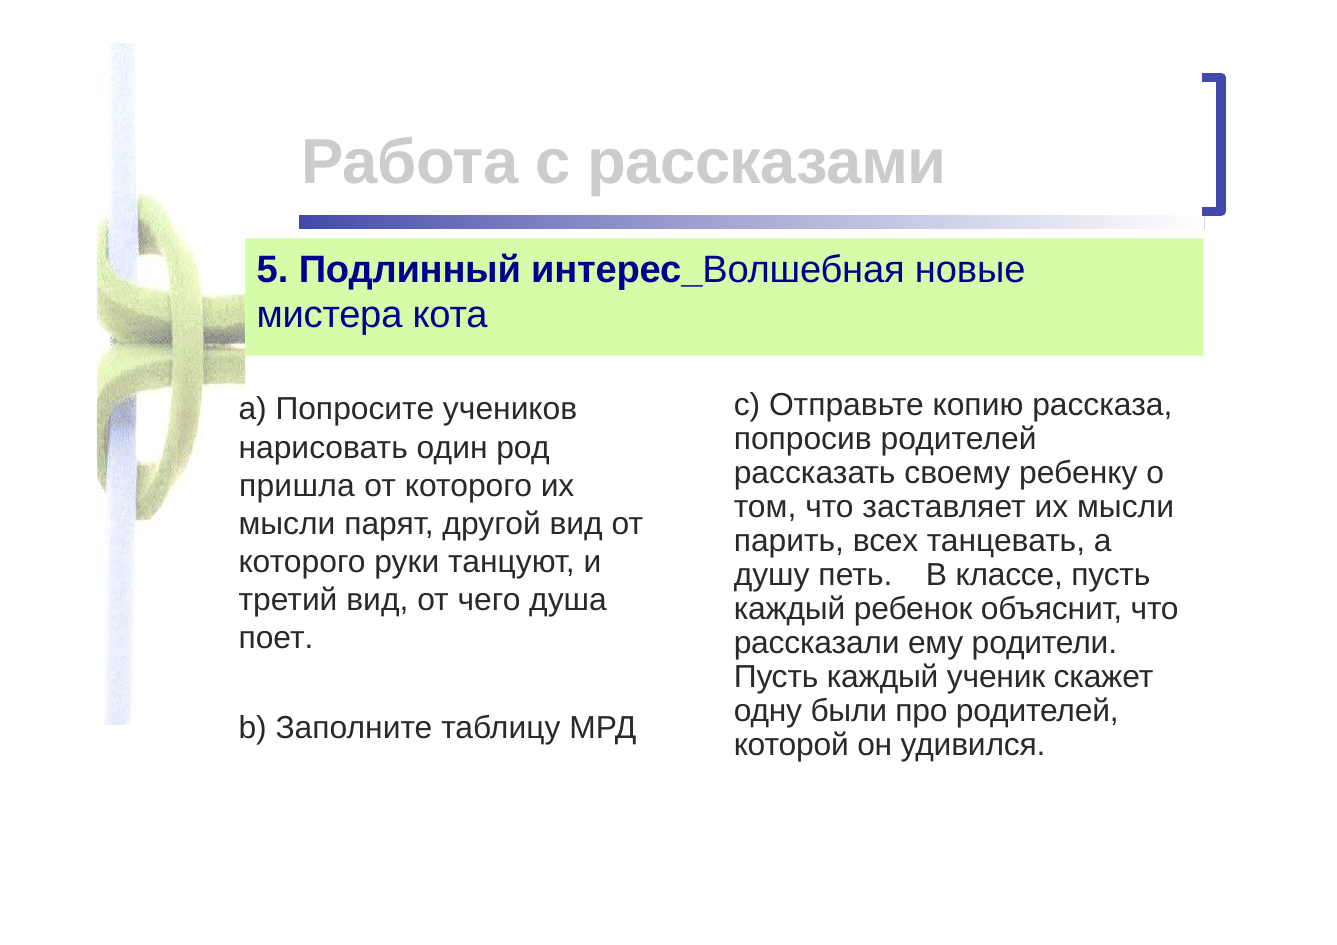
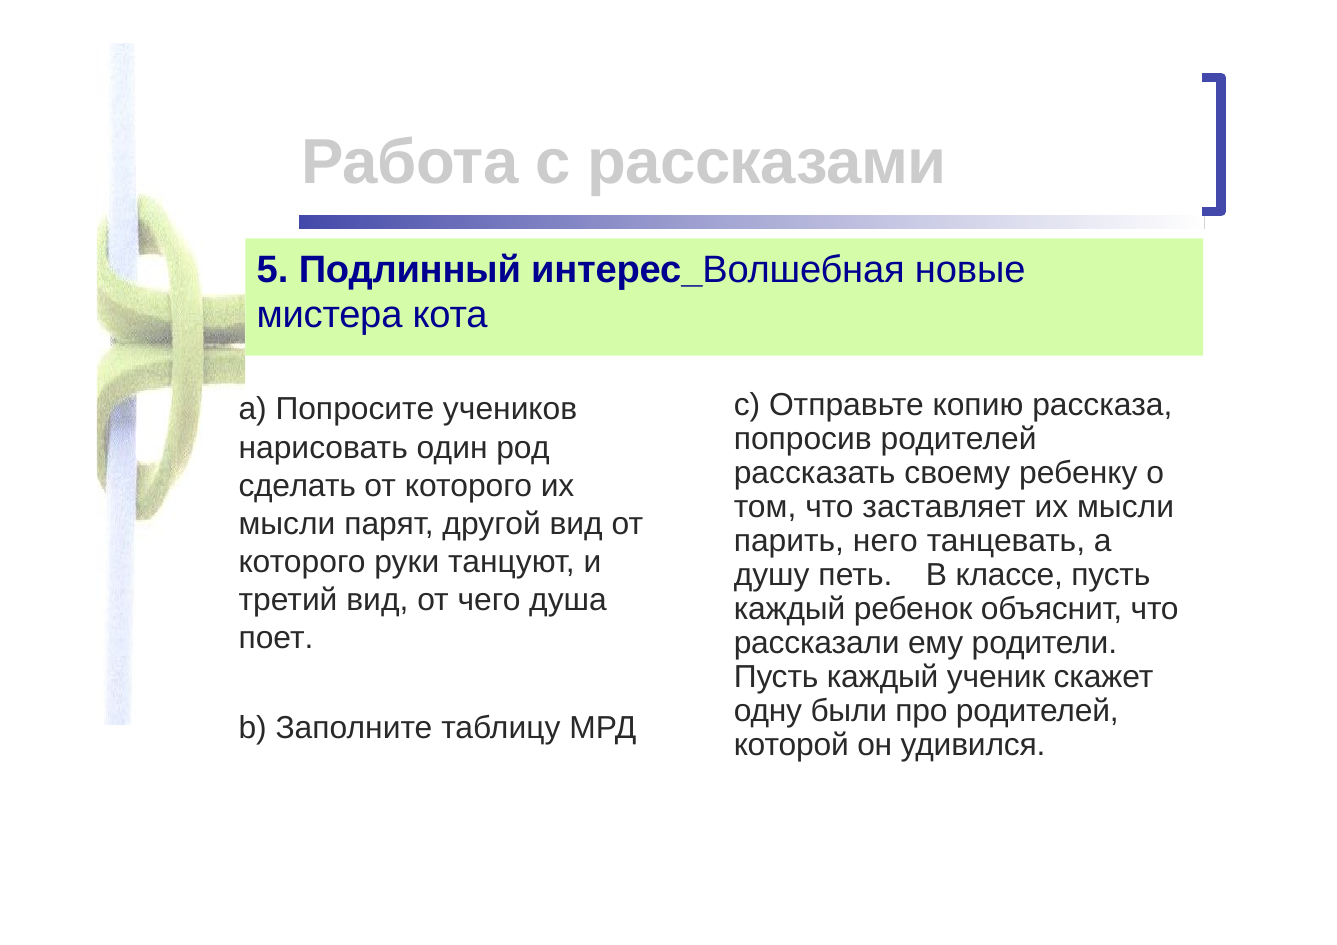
пришла: пришла -> сделать
всех: всех -> него
